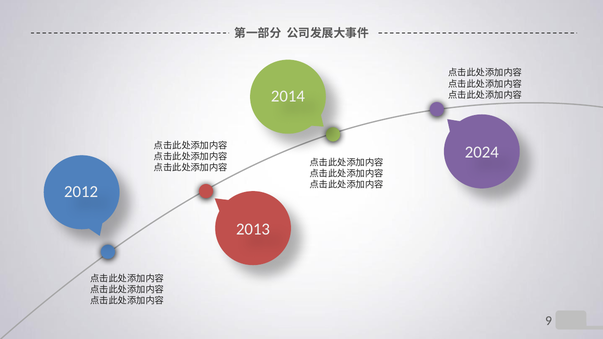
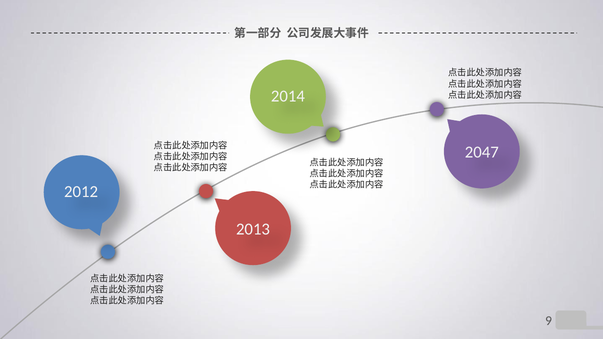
2024: 2024 -> 2047
